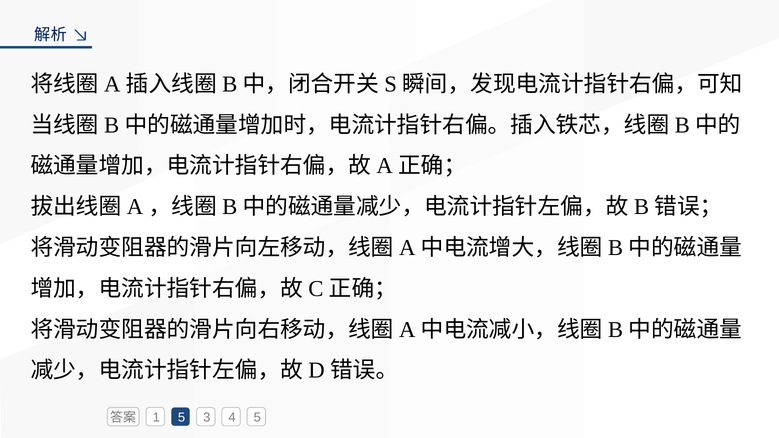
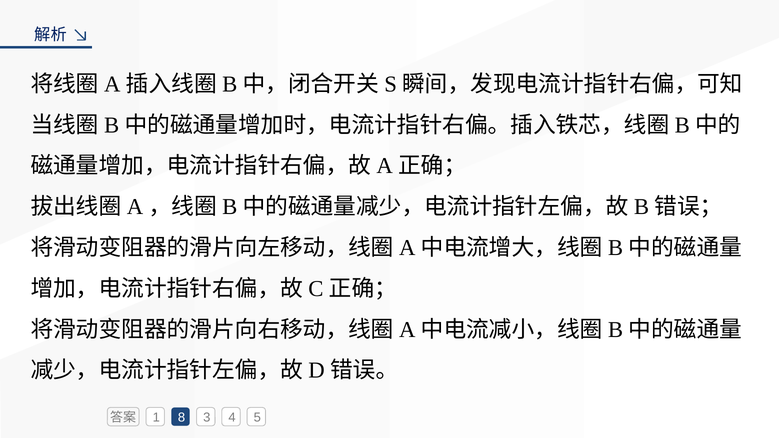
1 5: 5 -> 8
